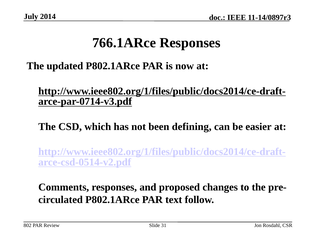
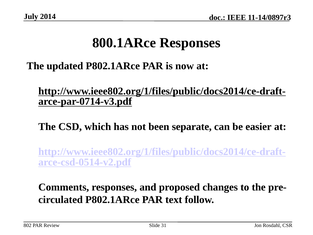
766.1ARce: 766.1ARce -> 800.1ARce
defining: defining -> separate
